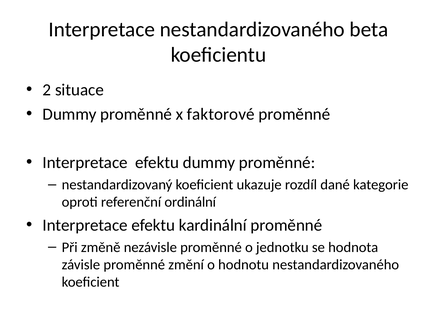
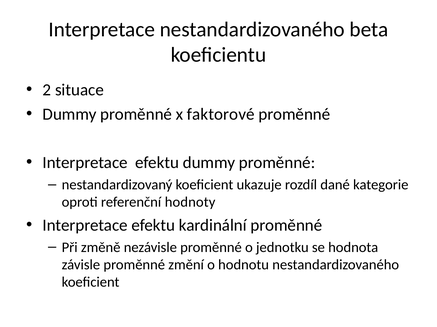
ordinální: ordinální -> hodnoty
